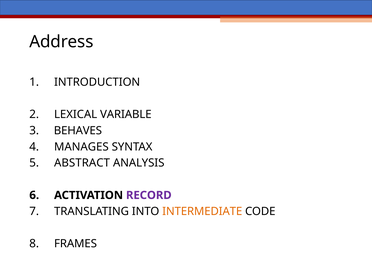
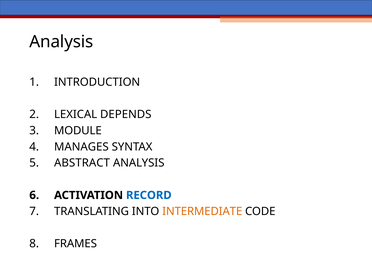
Address at (61, 42): Address -> Analysis
VARIABLE: VARIABLE -> DEPENDS
BEHAVES: BEHAVES -> MODULE
RECORD colour: purple -> blue
